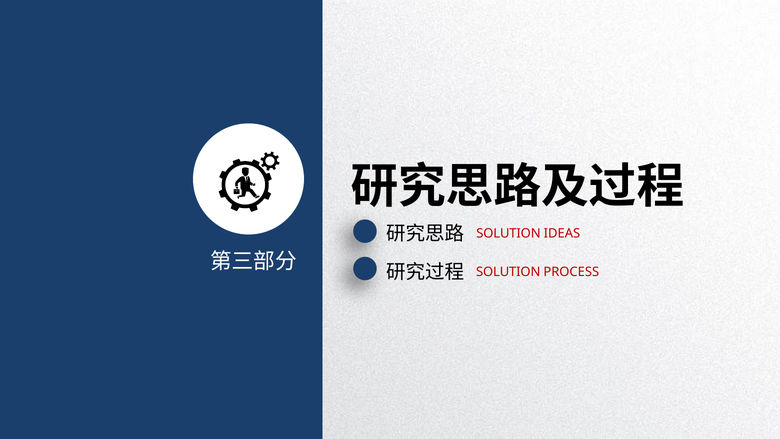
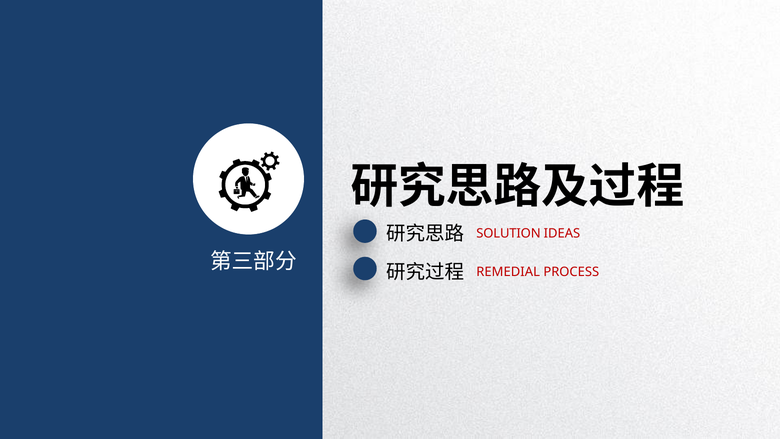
SOLUTION at (508, 272): SOLUTION -> REMEDIAL
